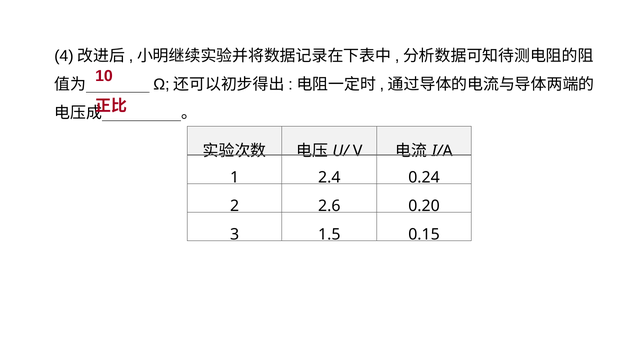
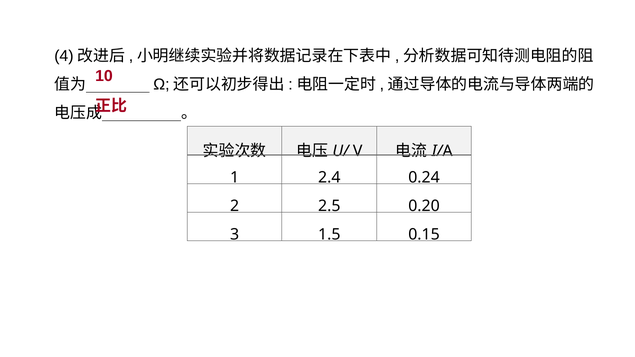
2.6: 2.6 -> 2.5
